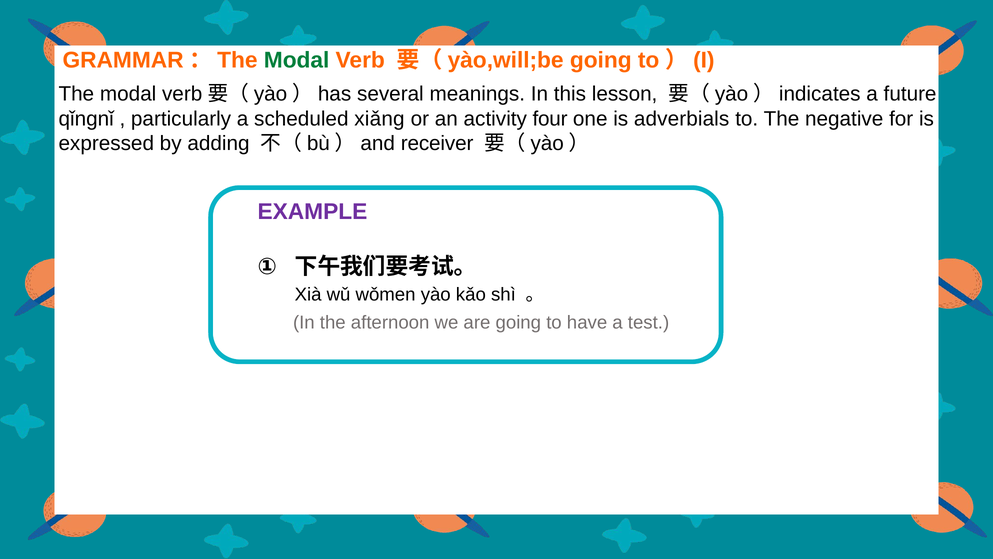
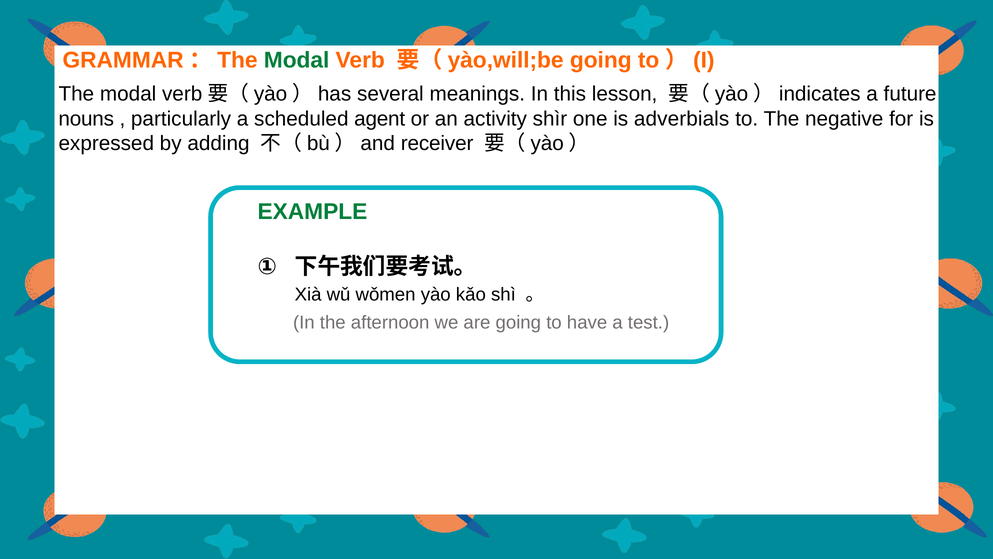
qǐngnǐ: qǐngnǐ -> nouns
xiǎng: xiǎng -> agent
four: four -> shìr
EXAMPLE colour: purple -> green
